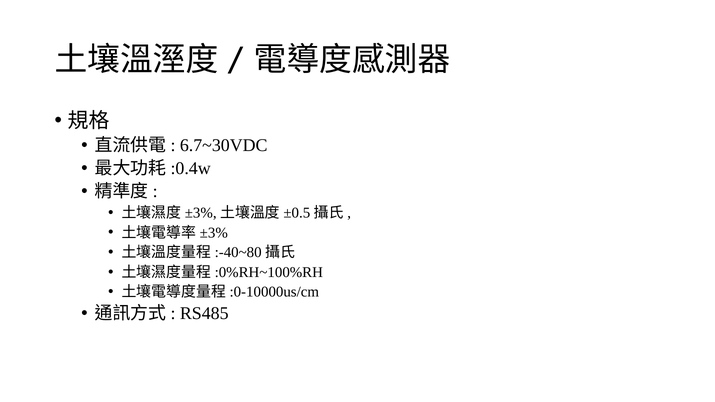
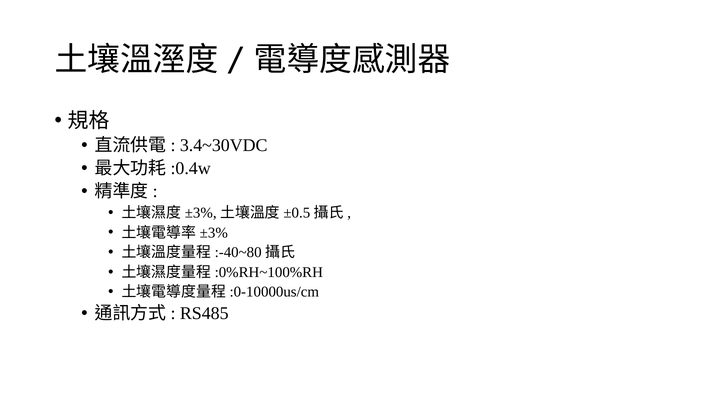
6.7~30VDC: 6.7~30VDC -> 3.4~30VDC
